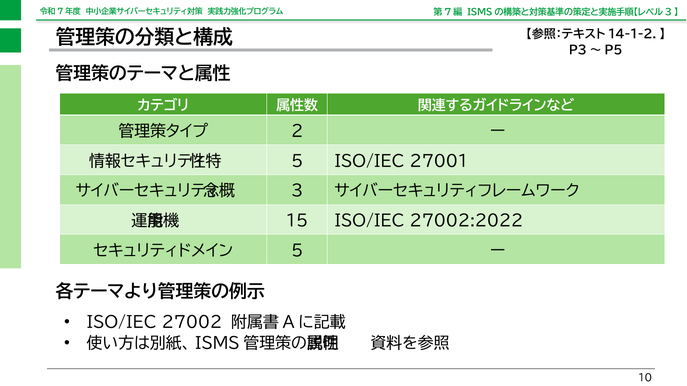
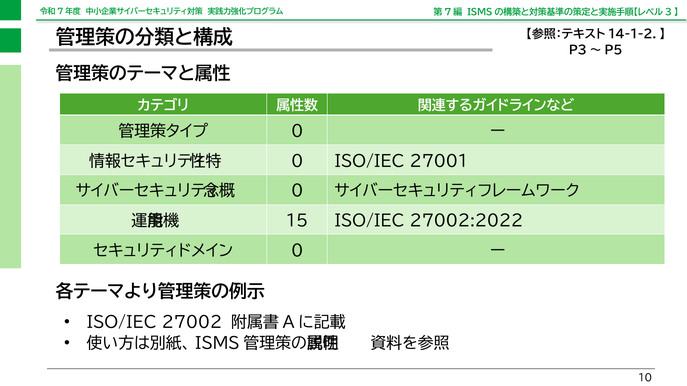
2 at (297, 132): 2 -> 0
5 at (297, 162): 5 -> 0
3 at (297, 191): 3 -> 0
5 at (297, 251): 5 -> 0
